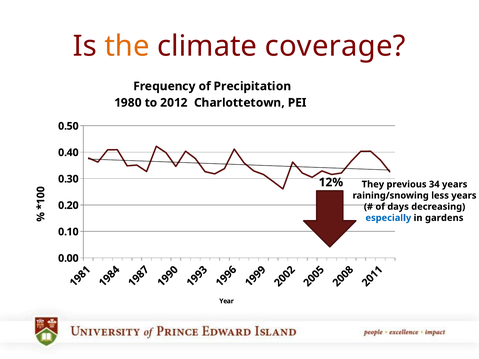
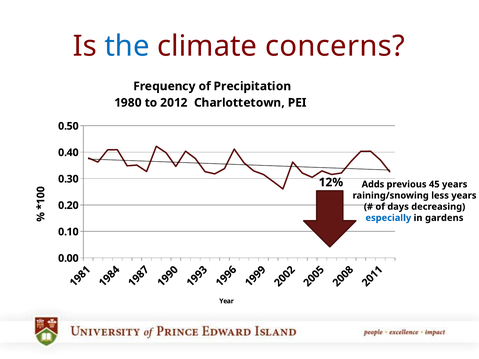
the colour: orange -> blue
coverage: coverage -> concerns
They: They -> Adds
34: 34 -> 45
